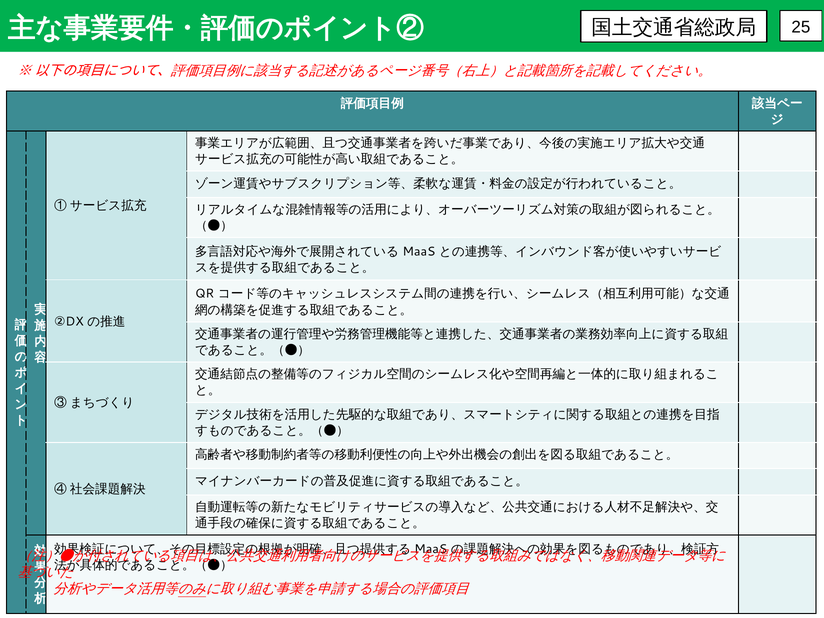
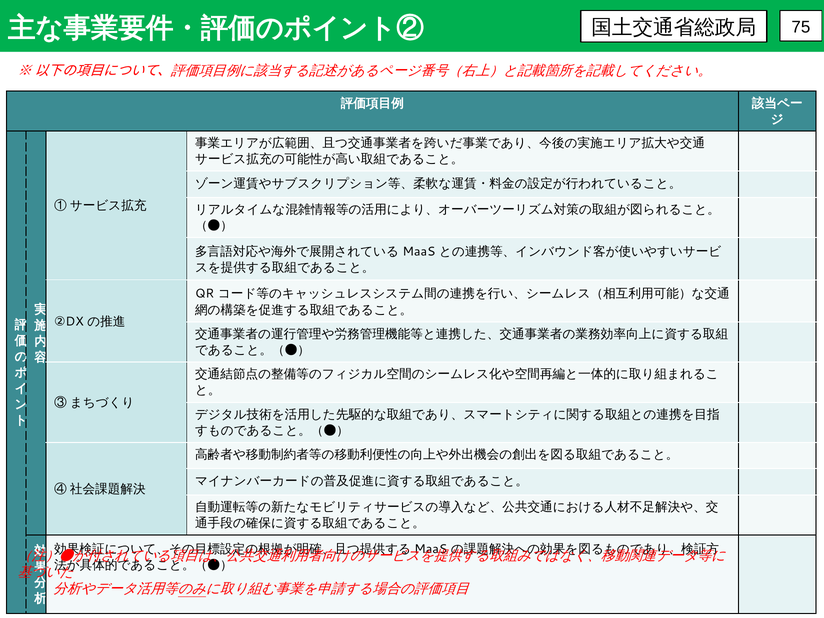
25: 25 -> 75
